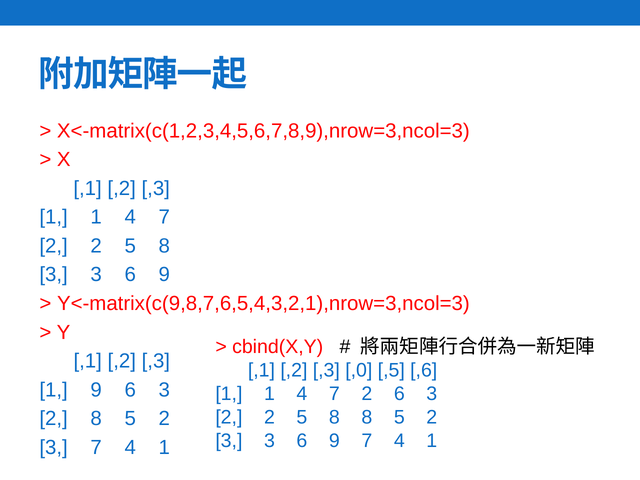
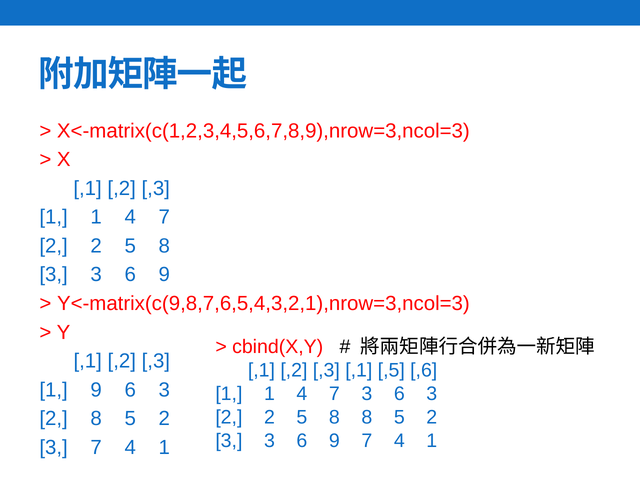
,3 ,0: ,0 -> ,1
2 at (367, 394): 2 -> 3
